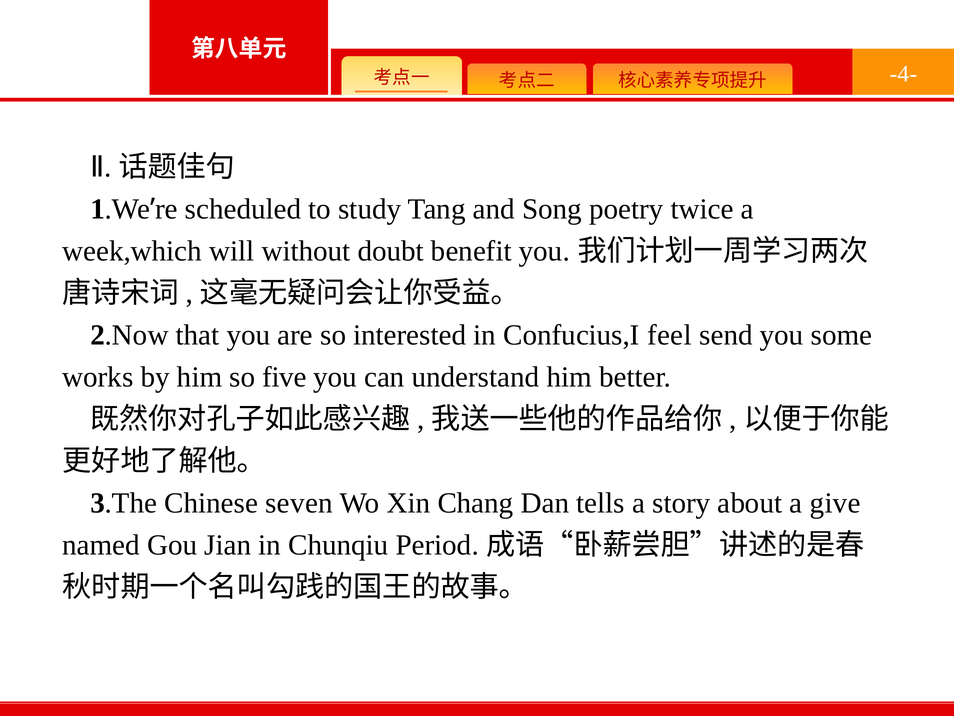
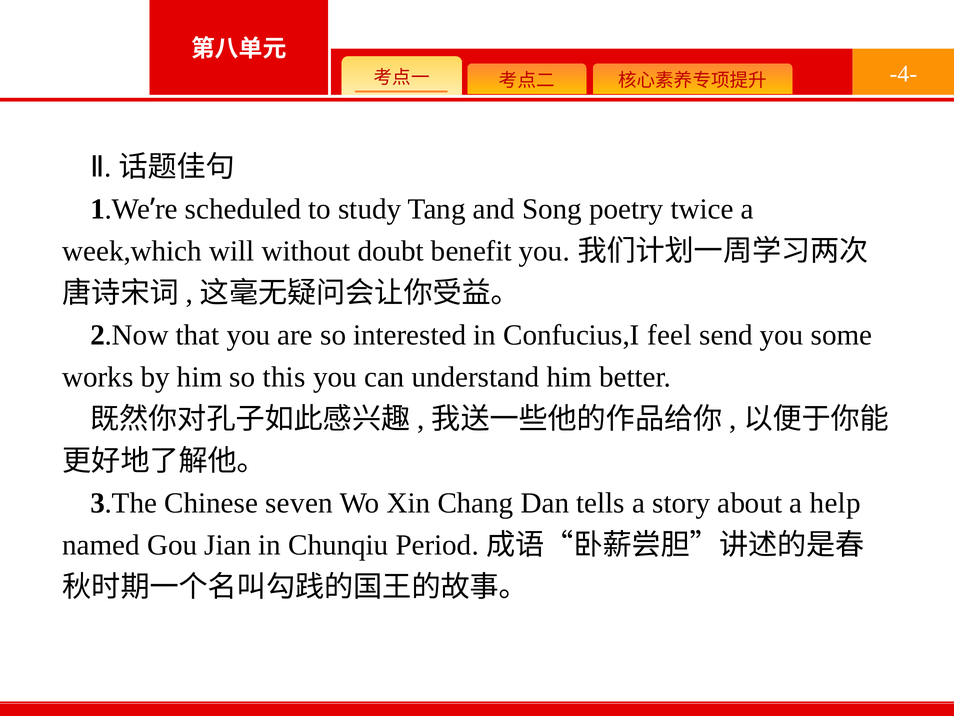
five: five -> this
give: give -> help
